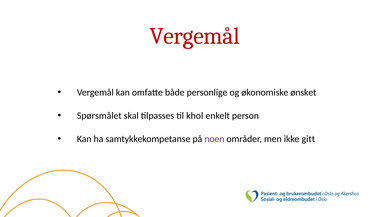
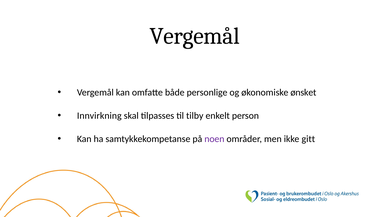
Vergemål at (195, 36) colour: red -> black
Spørsmålet: Spørsmålet -> Innvirkning
khol: khol -> tilby
